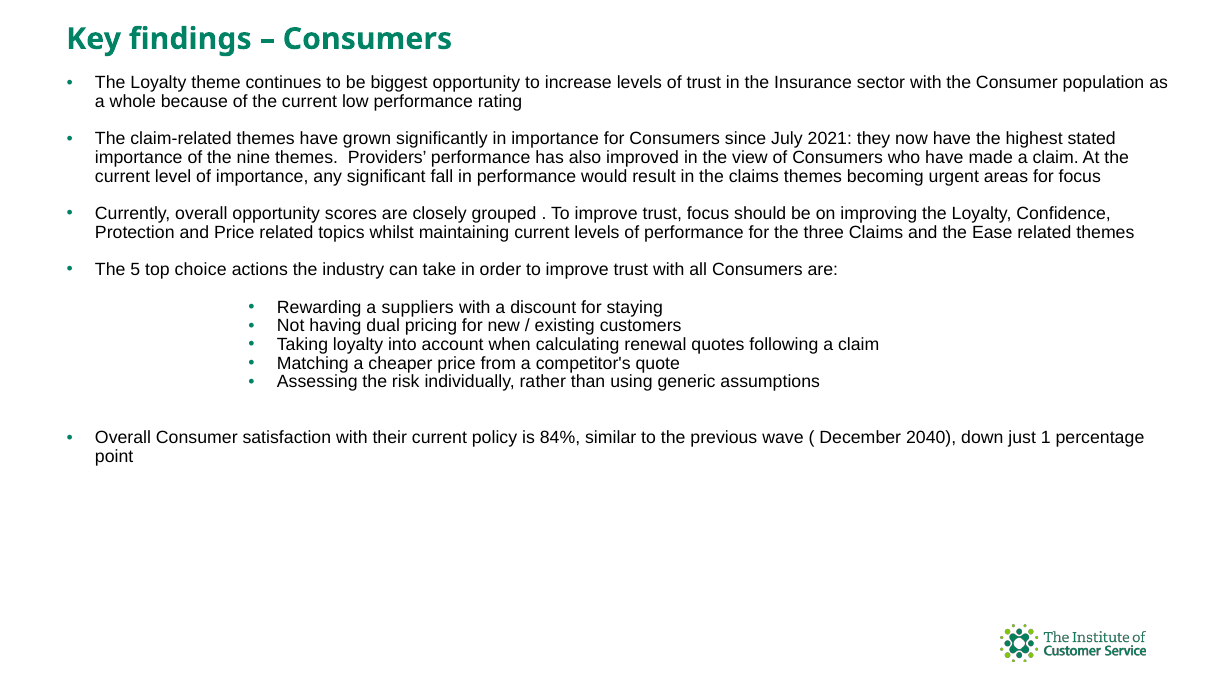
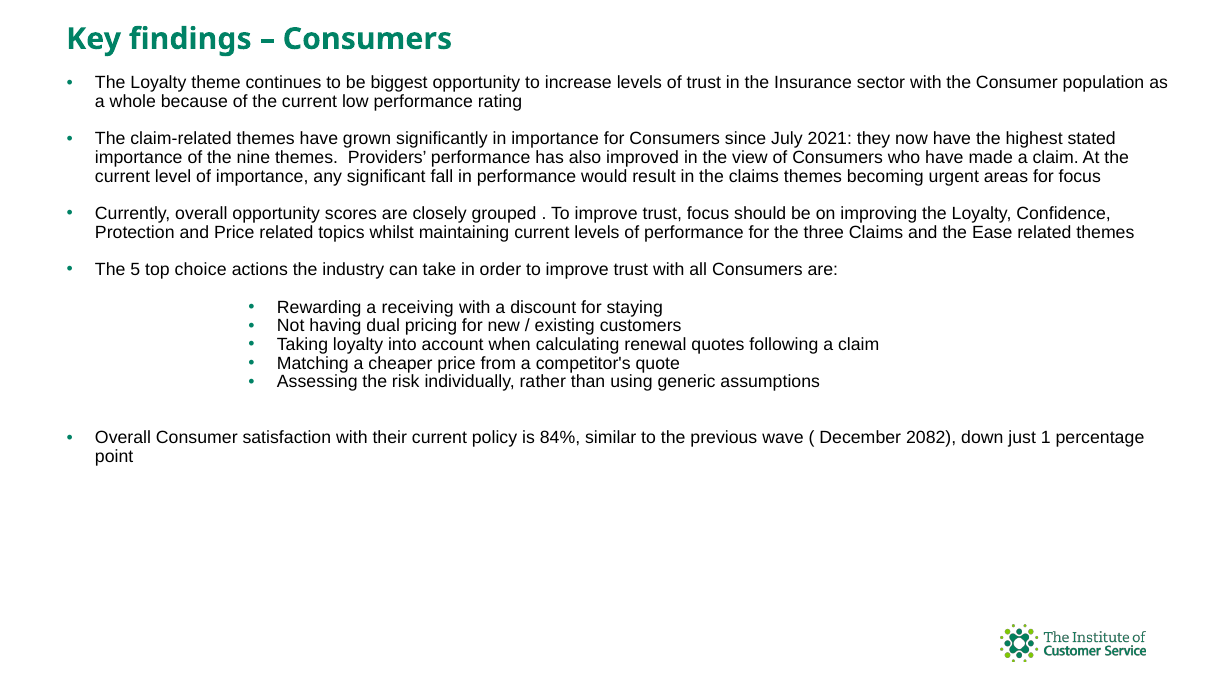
suppliers: suppliers -> receiving
2040: 2040 -> 2082
